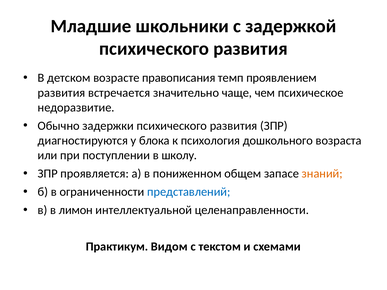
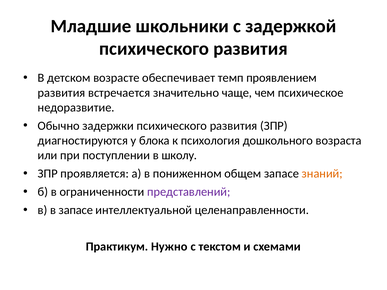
правописания: правописания -> обеспечивает
представлений colour: blue -> purple
в лимон: лимон -> запасе
Видом: Видом -> Нужно
